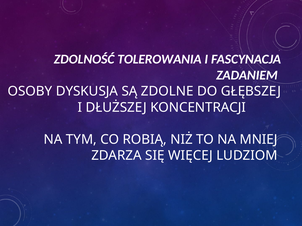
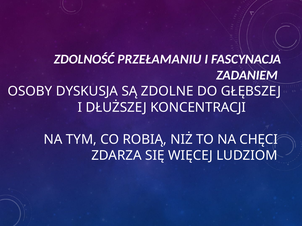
TOLEROWANIA: TOLEROWANIA -> PRZEŁAMANIU
MNIEJ: MNIEJ -> CHĘCI
